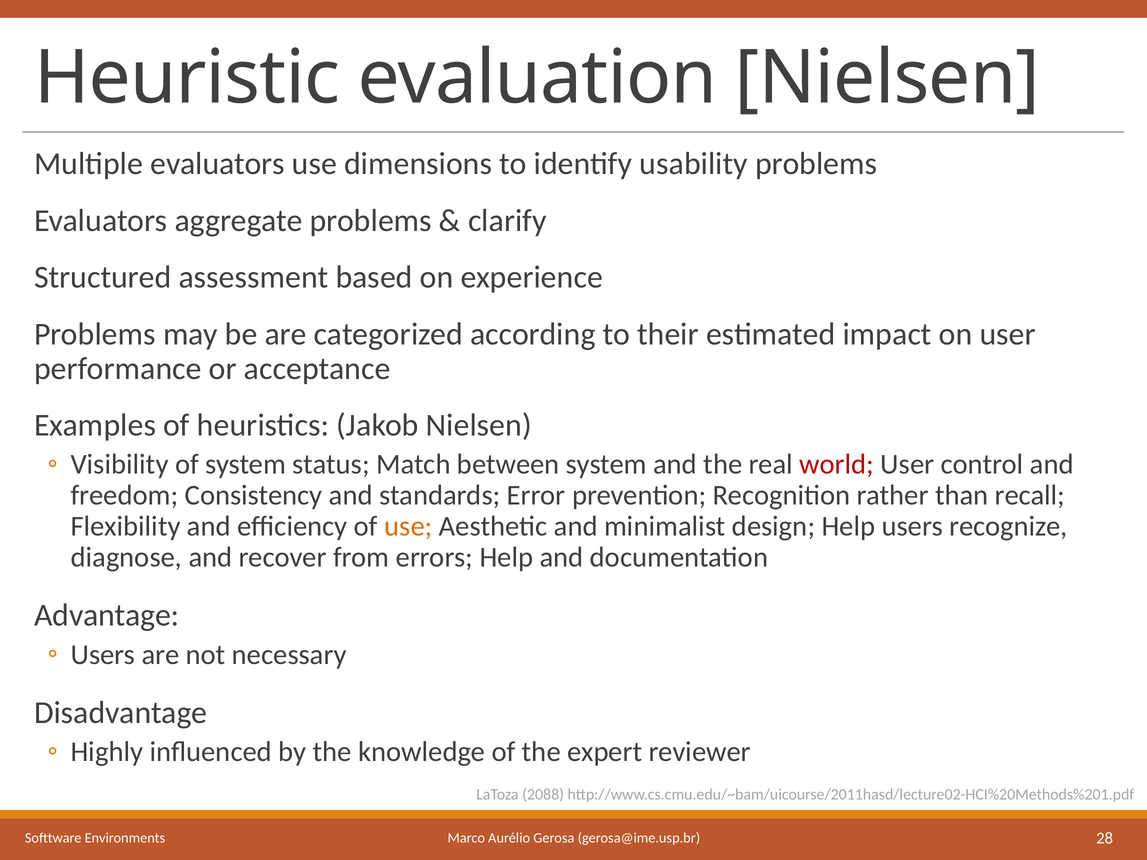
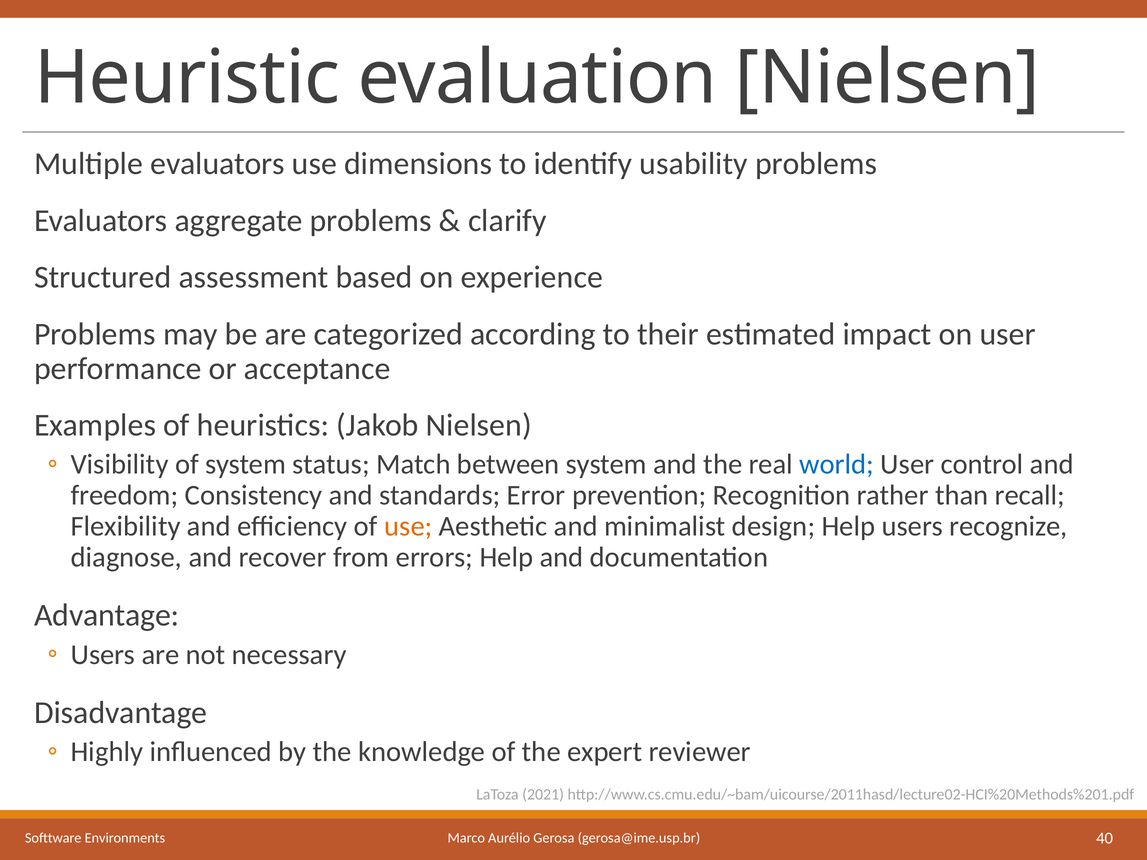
world colour: red -> blue
2088: 2088 -> 2021
28: 28 -> 40
